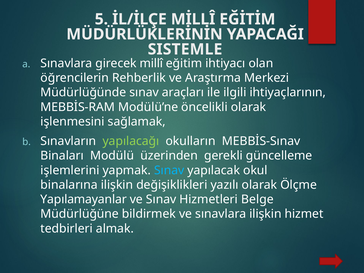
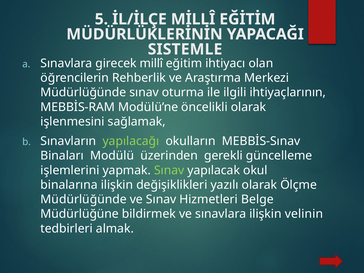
araçları: araçları -> oturma
Sınav at (169, 170) colour: light blue -> light green
Yapılamayanlar at (84, 199): Yapılamayanlar -> Müdürlüğünde
hizmet: hizmet -> velinin
